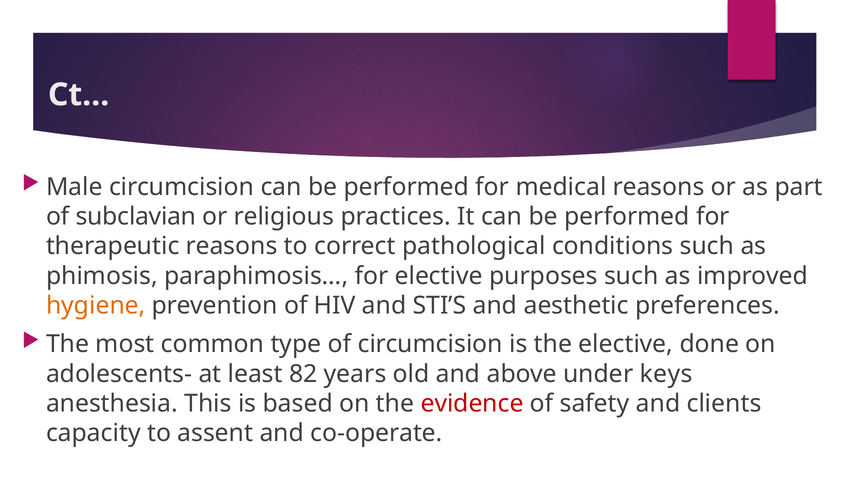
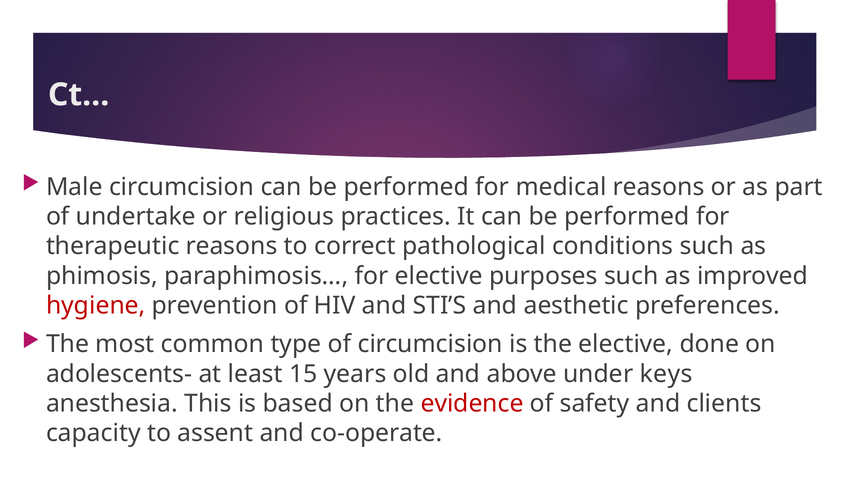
subclavian: subclavian -> undertake
hygiene colour: orange -> red
82: 82 -> 15
